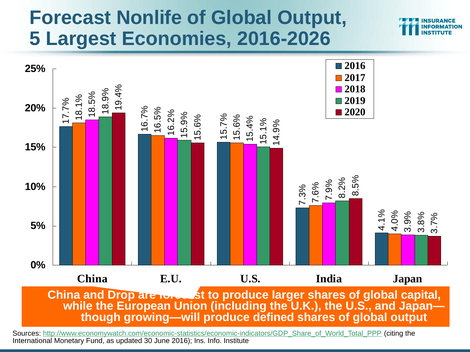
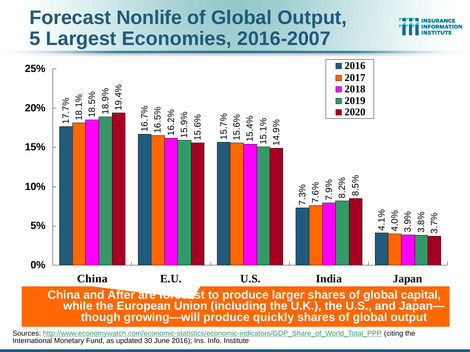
2016-2026: 2016-2026 -> 2016-2007
Drop: Drop -> After
defined: defined -> quickly
